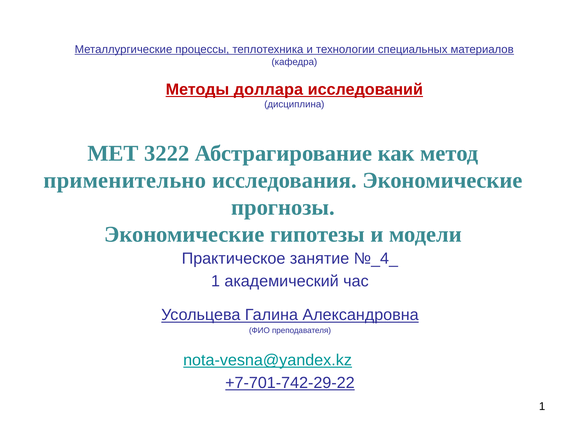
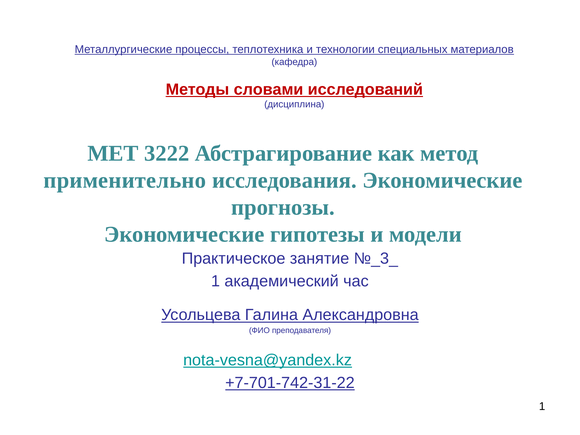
доллара: доллара -> словами
№_4_: №_4_ -> №_3_
+7-701-742-29-22: +7-701-742-29-22 -> +7-701-742-31-22
